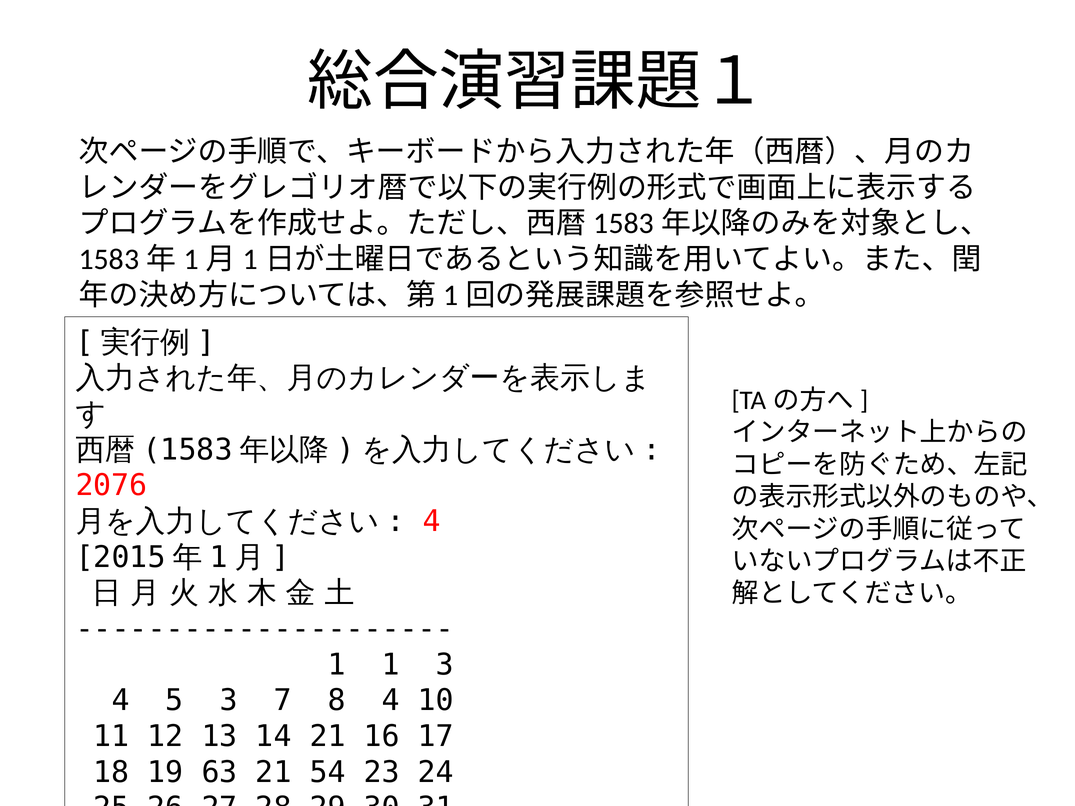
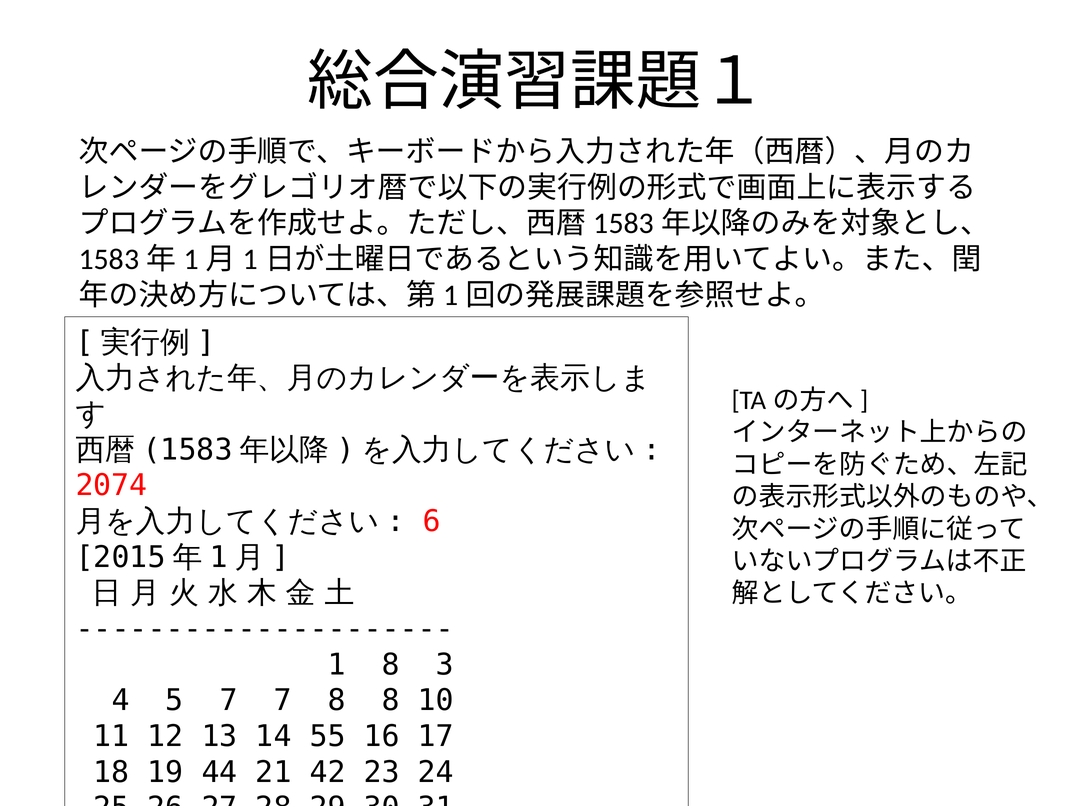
2076: 2076 -> 2074
4 at (432, 522): 4 -> 6
1 1: 1 -> 8
5 3: 3 -> 7
8 4: 4 -> 8
14 21: 21 -> 55
63: 63 -> 44
54: 54 -> 42
